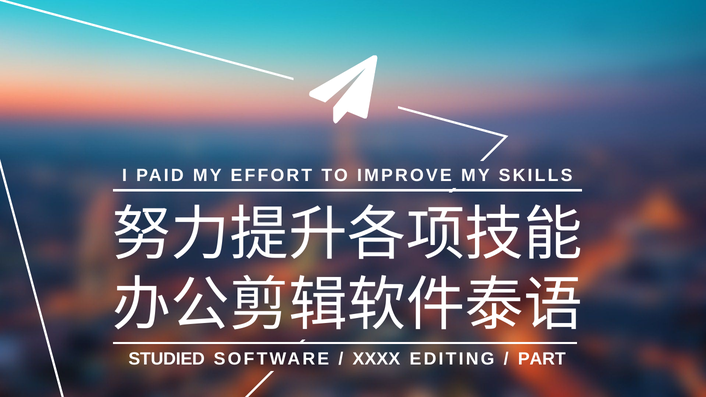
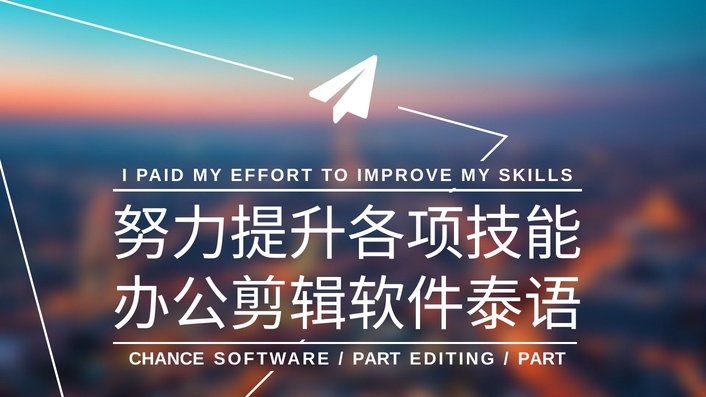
STUDIED: STUDIED -> CHANCE
XXXX at (376, 359): XXXX -> PART
